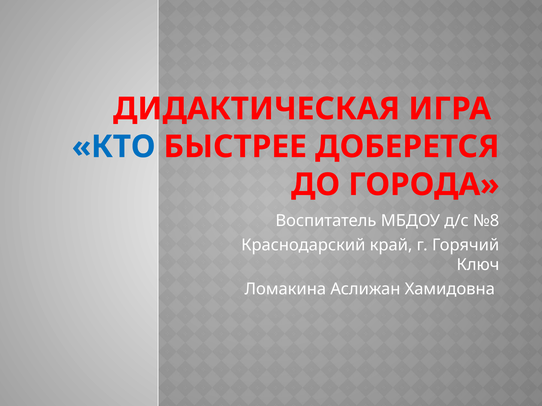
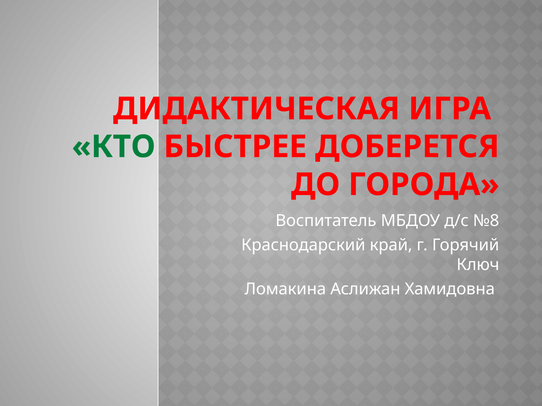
КТО colour: blue -> green
